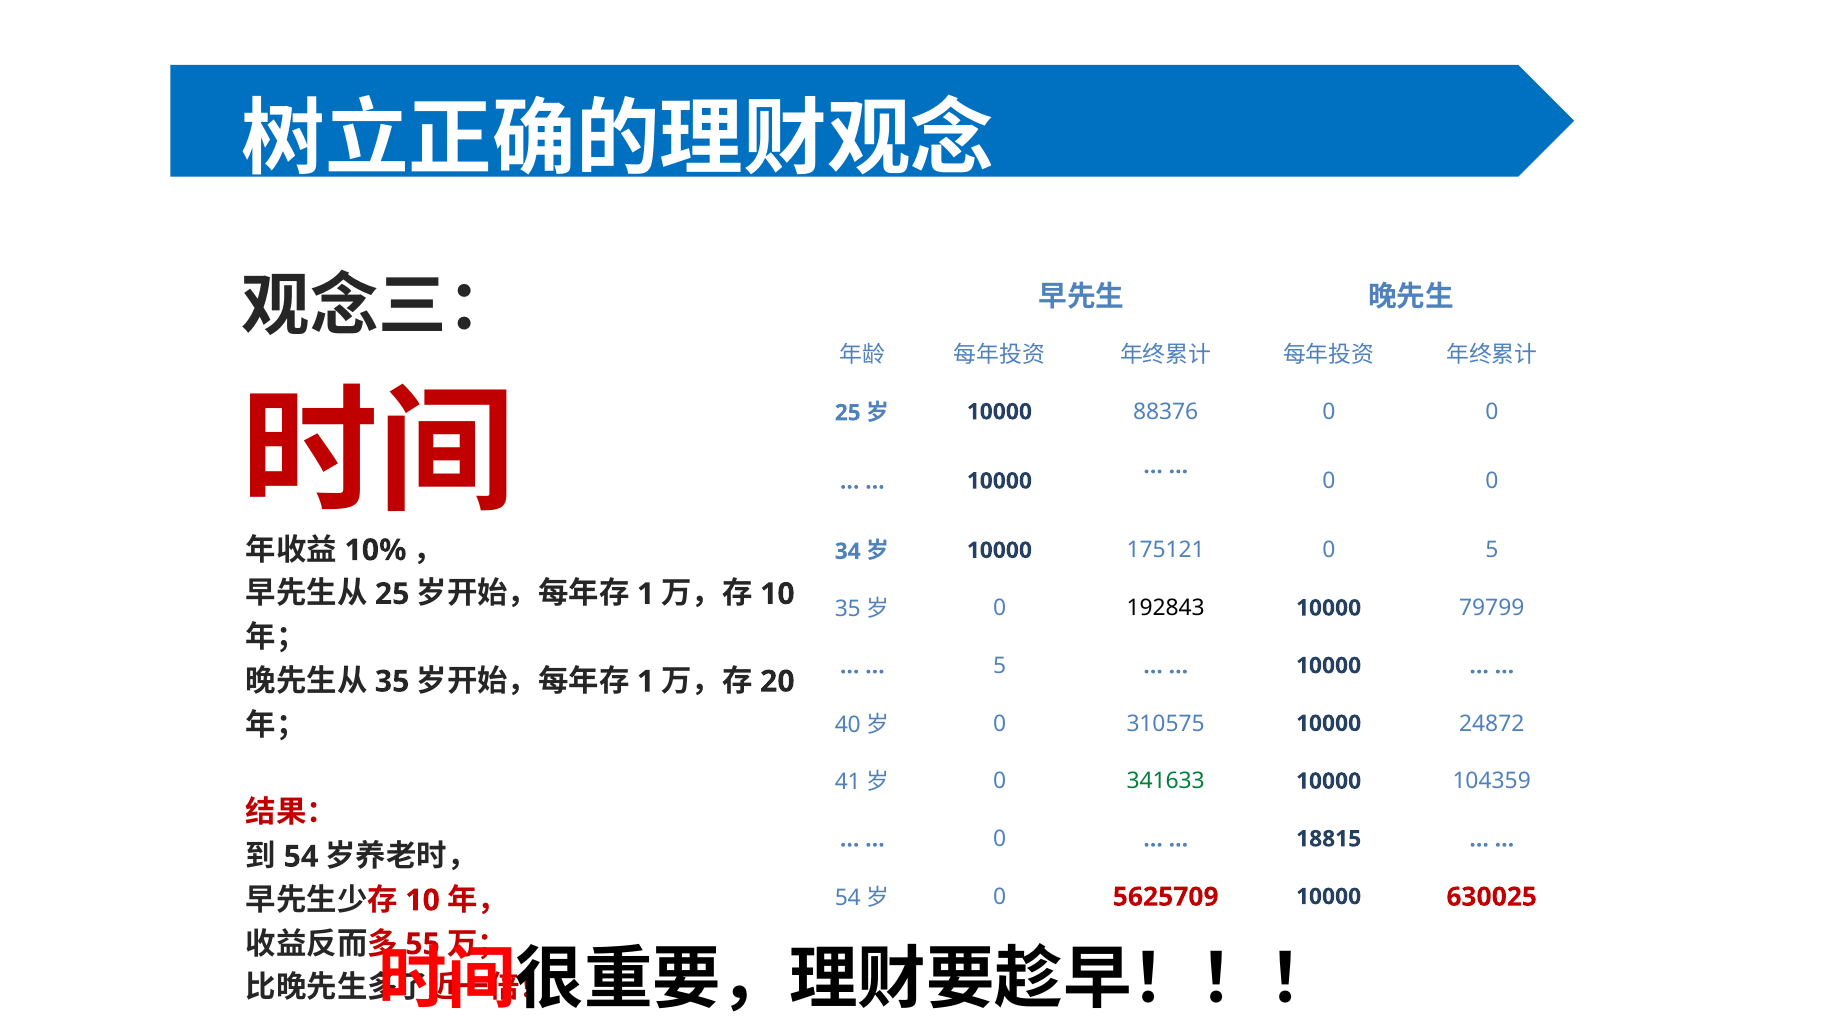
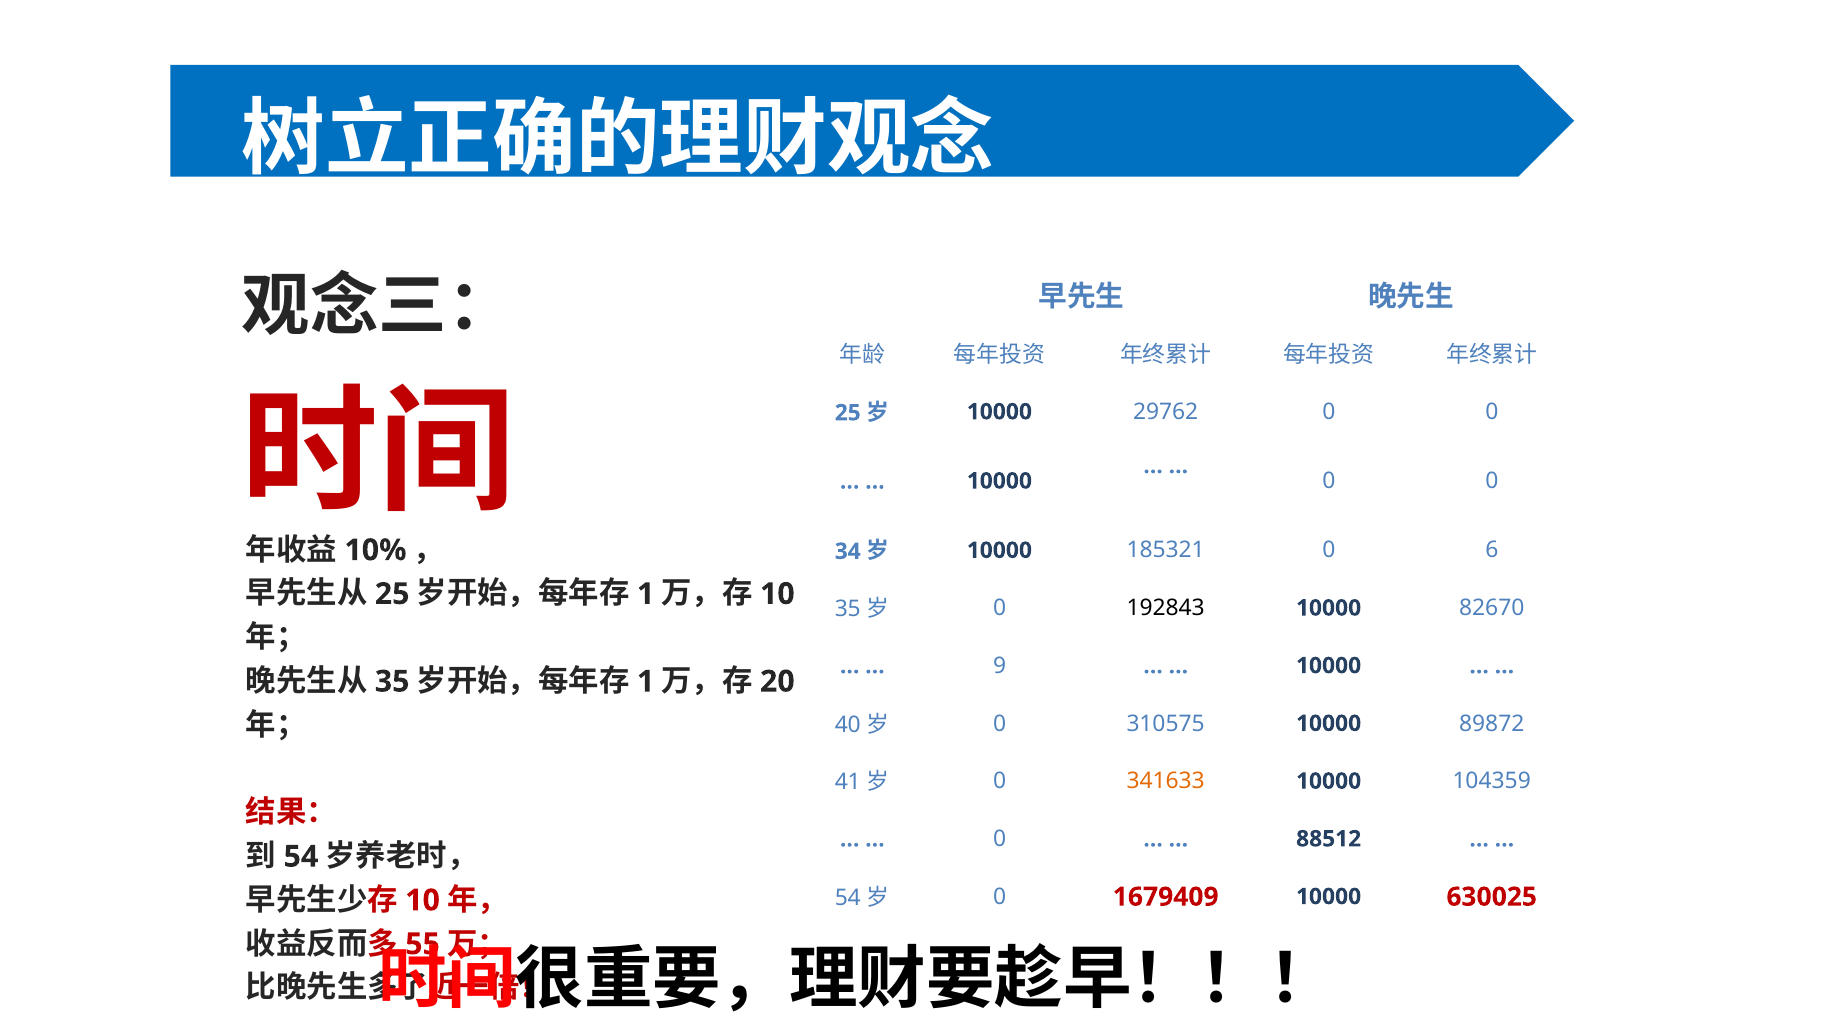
88376: 88376 -> 29762
175121: 175121 -> 185321
0 5: 5 -> 6
79799: 79799 -> 82670
5 at (1000, 665): 5 -> 9
24872: 24872 -> 89872
341633 colour: green -> orange
18815: 18815 -> 88512
5625709: 5625709 -> 1679409
